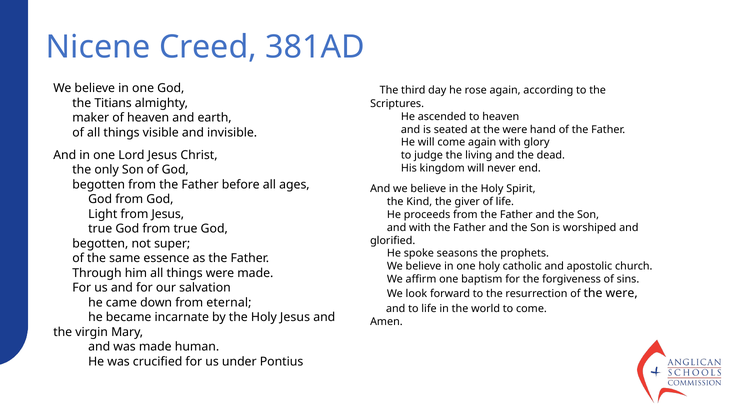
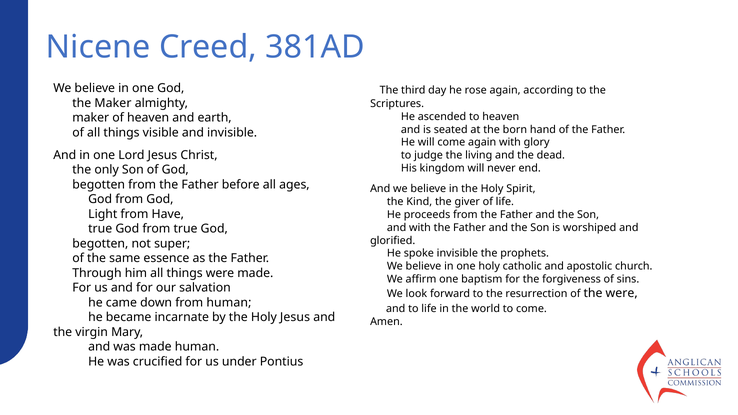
the Titians: Titians -> Maker
at the were: were -> born
from Jesus: Jesus -> Have
spoke seasons: seasons -> invisible
from eternal: eternal -> human
